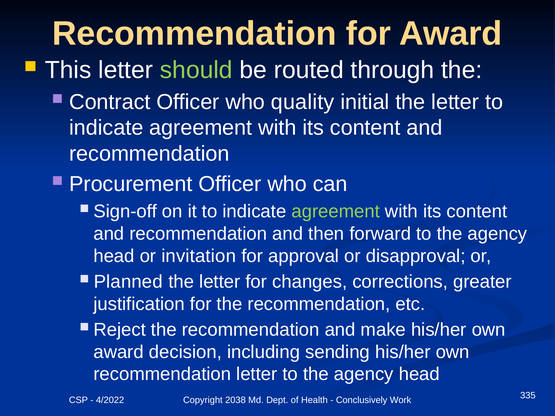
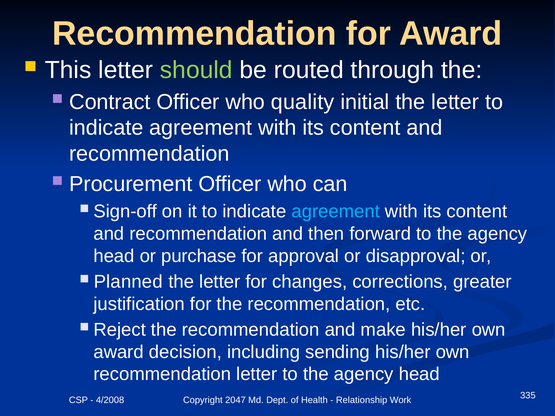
agreement at (336, 212) colour: light green -> light blue
invitation: invitation -> purchase
4/2022: 4/2022 -> 4/2008
2038: 2038 -> 2047
Conclusively: Conclusively -> Relationship
